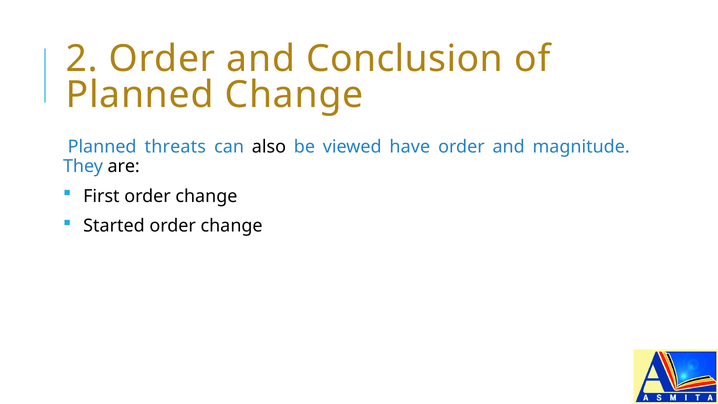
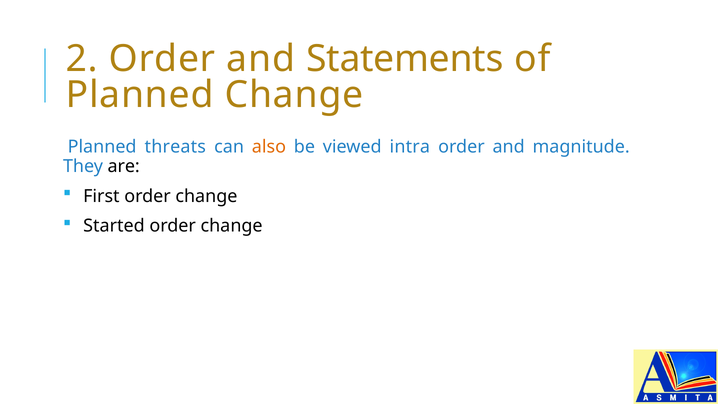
Conclusion: Conclusion -> Statements
also colour: black -> orange
have: have -> intra
